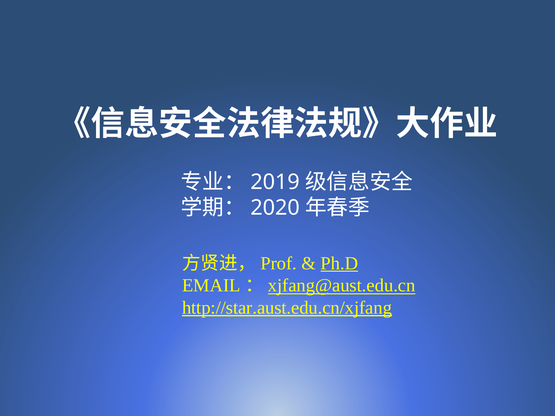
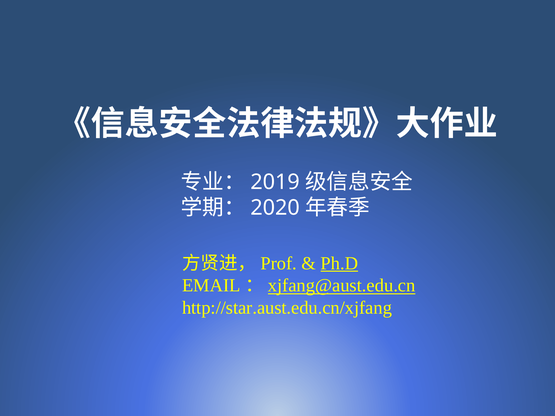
http://star.aust.edu.cn/xjfang underline: present -> none
